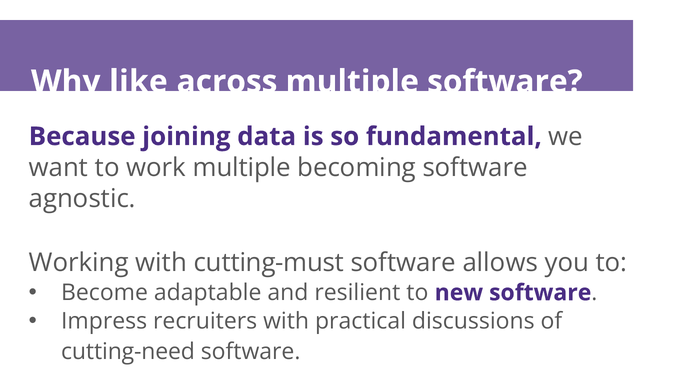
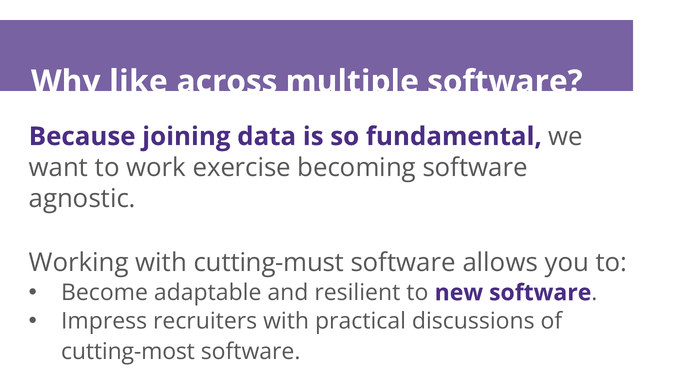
work multiple: multiple -> exercise
cutting-need: cutting-need -> cutting-most
